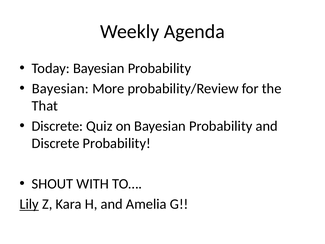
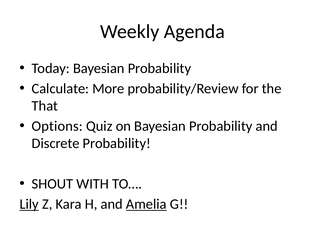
Bayesian at (60, 88): Bayesian -> Calculate
Discrete at (57, 126): Discrete -> Options
Amelia underline: none -> present
